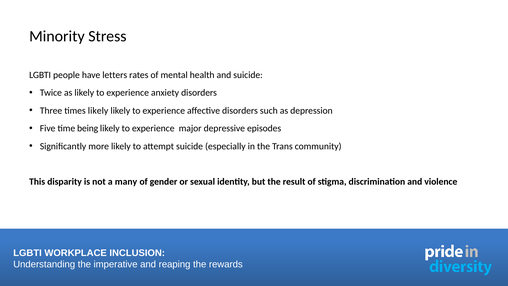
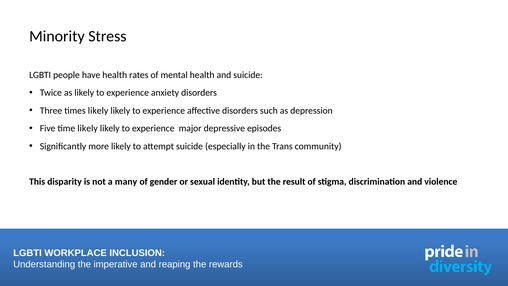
have letters: letters -> health
time being: being -> likely
